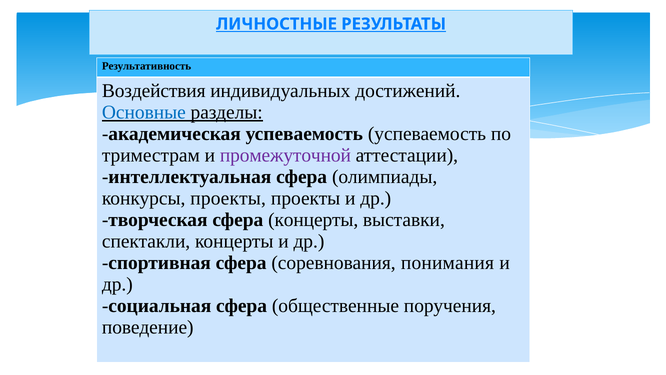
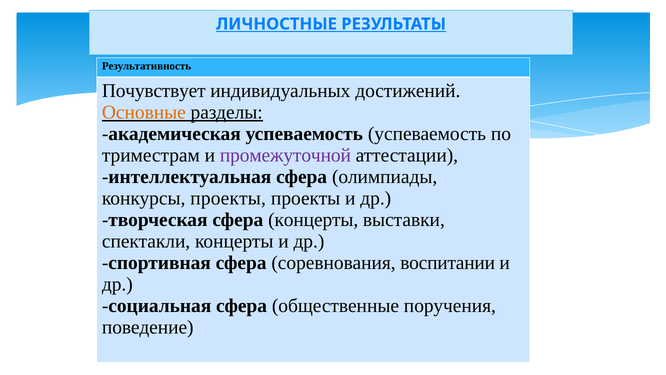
Воздействия: Воздействия -> Почувствует
Основные colour: blue -> orange
понимания: понимания -> воспитании
